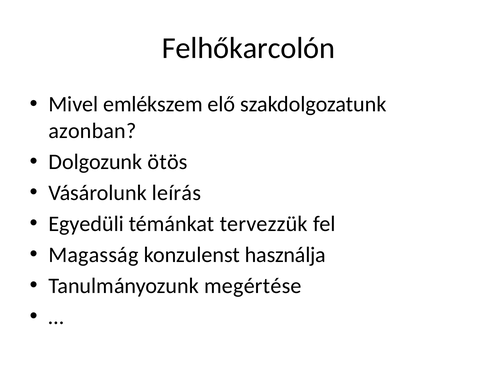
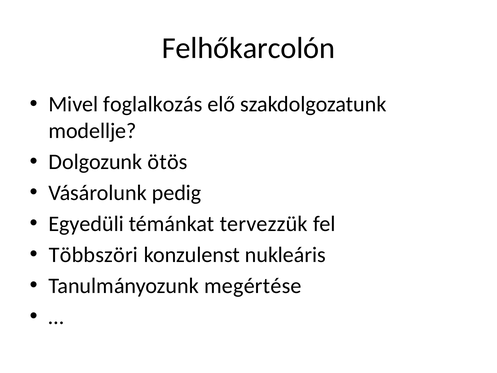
emlékszem: emlékszem -> foglalkozás
azonban: azonban -> modellje
leírás: leírás -> pedig
Magasság: Magasság -> Többszöri
használja: használja -> nukleáris
